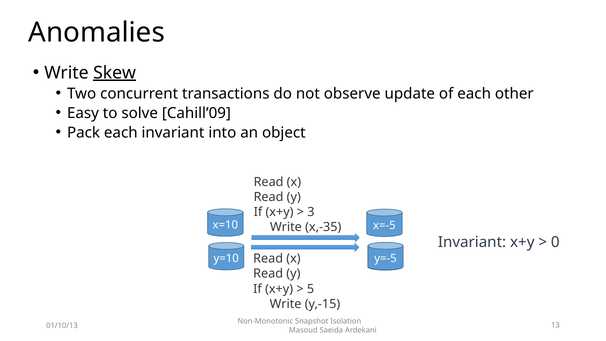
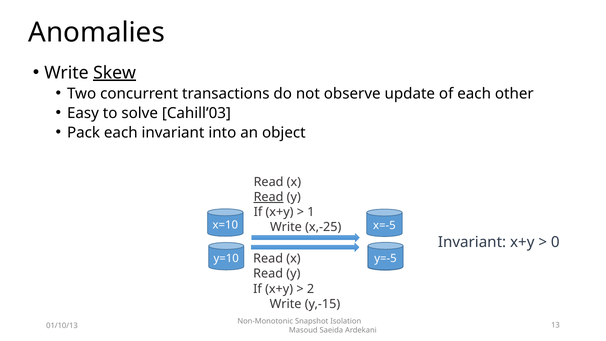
Cahill’09: Cahill’09 -> Cahill’03
Read at (269, 197) underline: none -> present
3: 3 -> 1
x,-35: x,-35 -> x,-25
5: 5 -> 2
